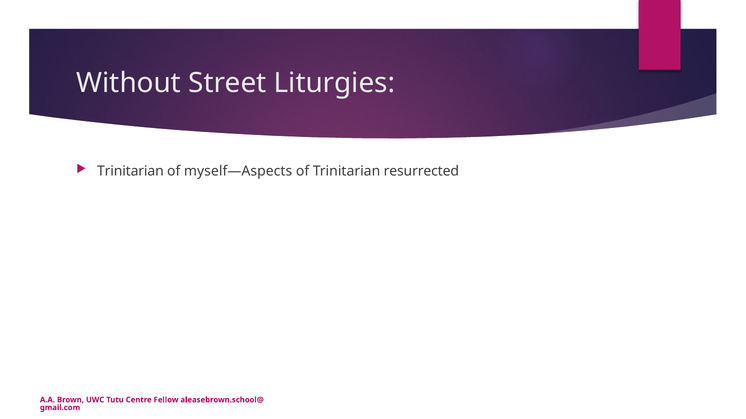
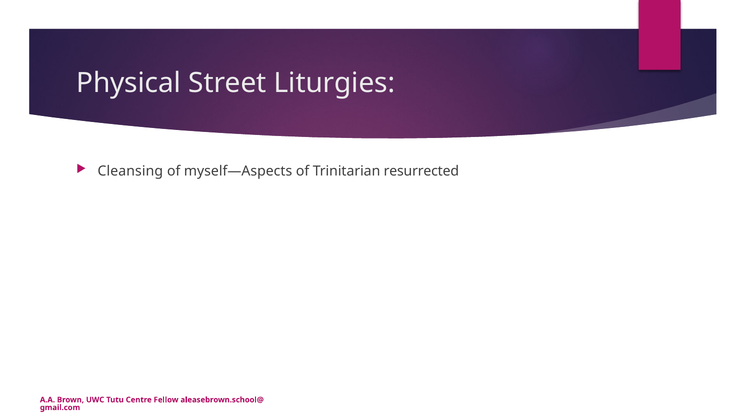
Without: Without -> Physical
Trinitarian at (130, 171): Trinitarian -> Cleansing
